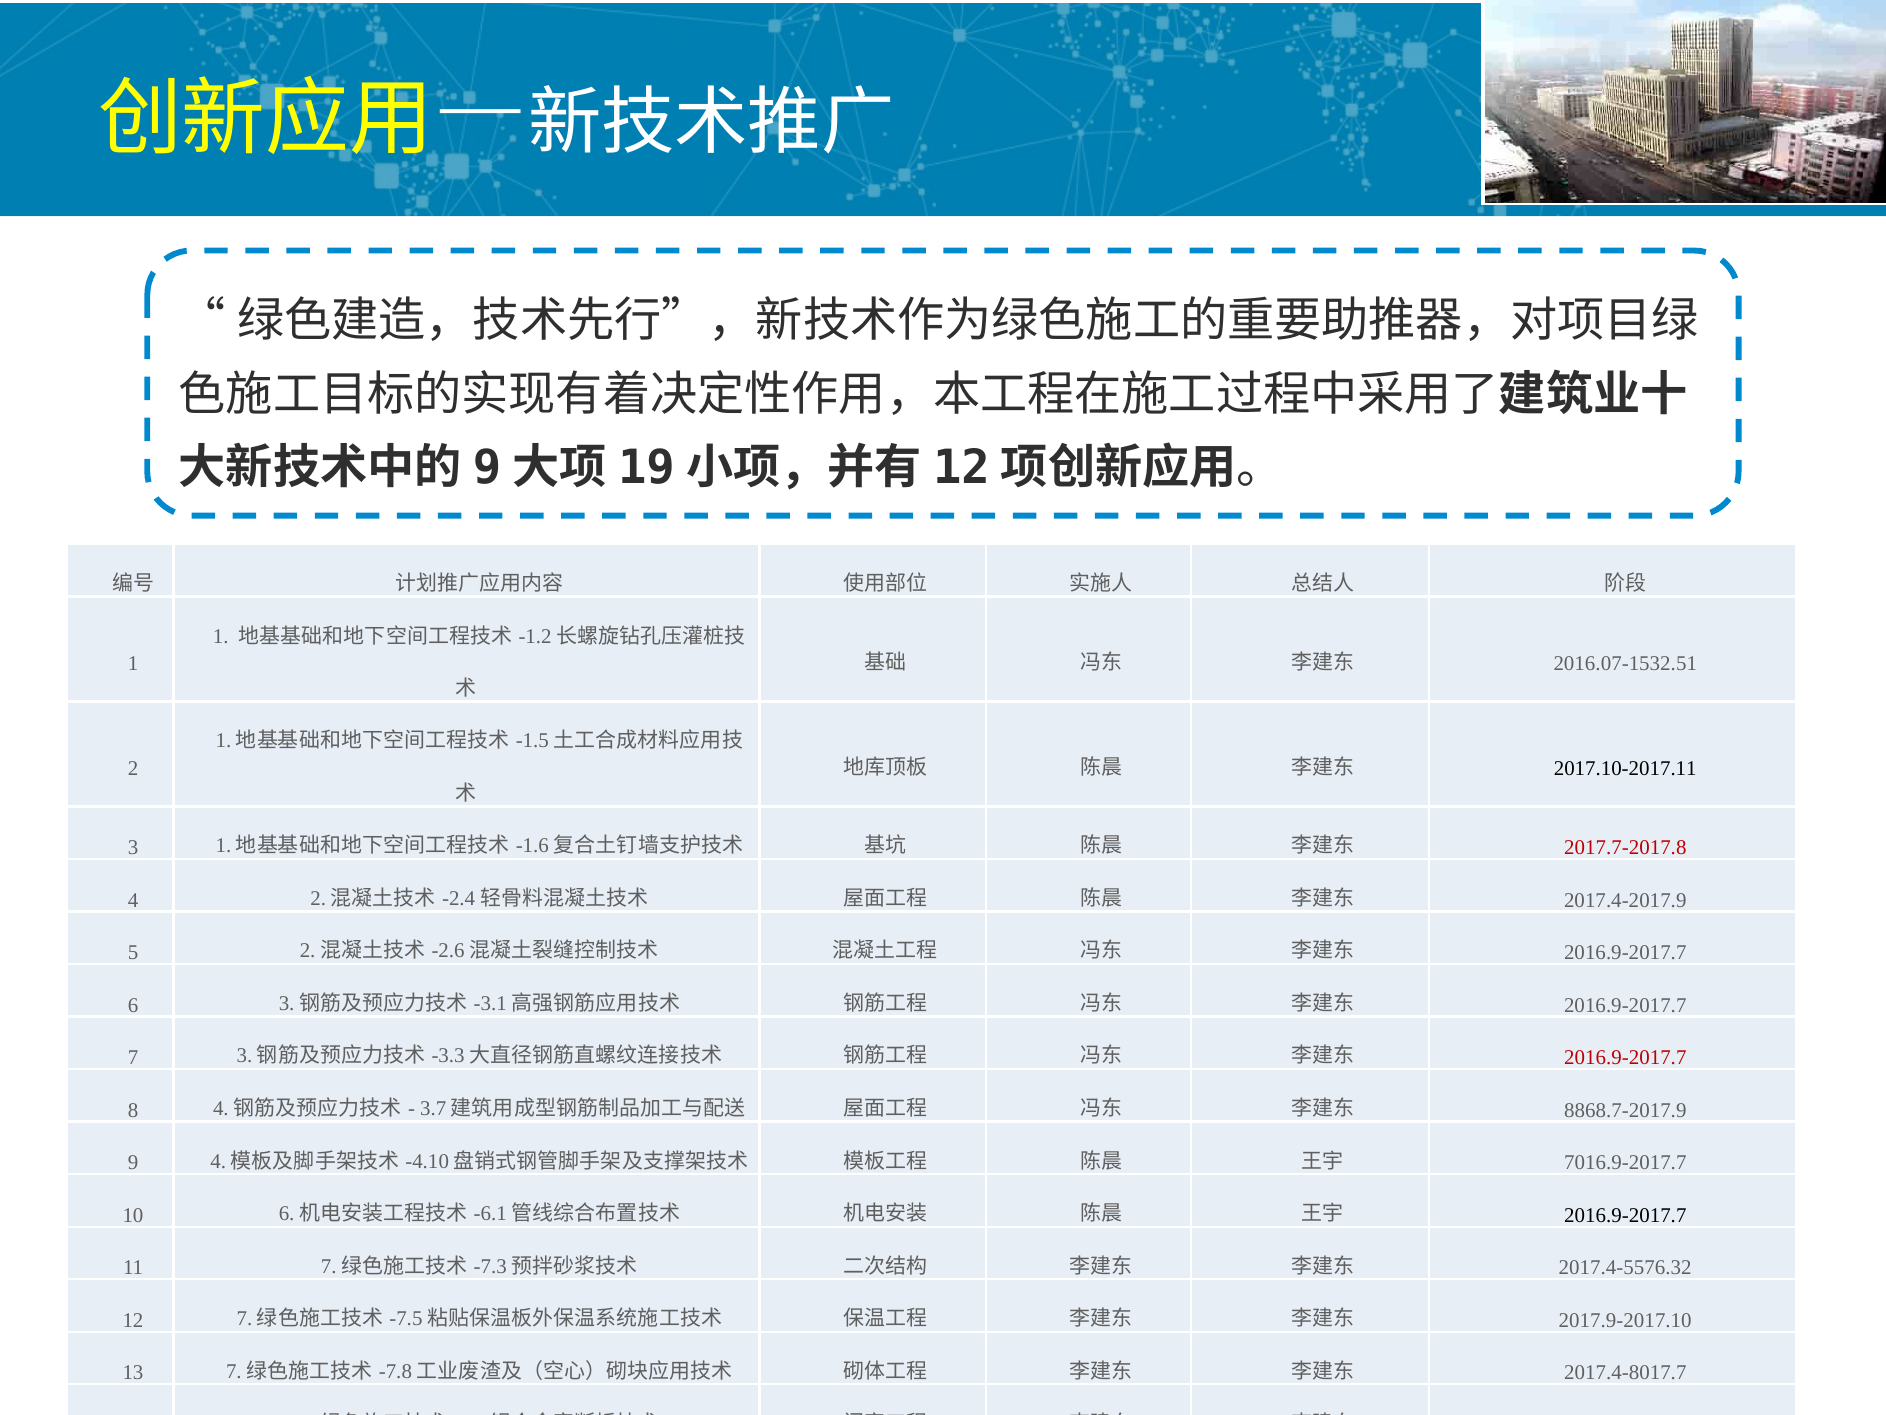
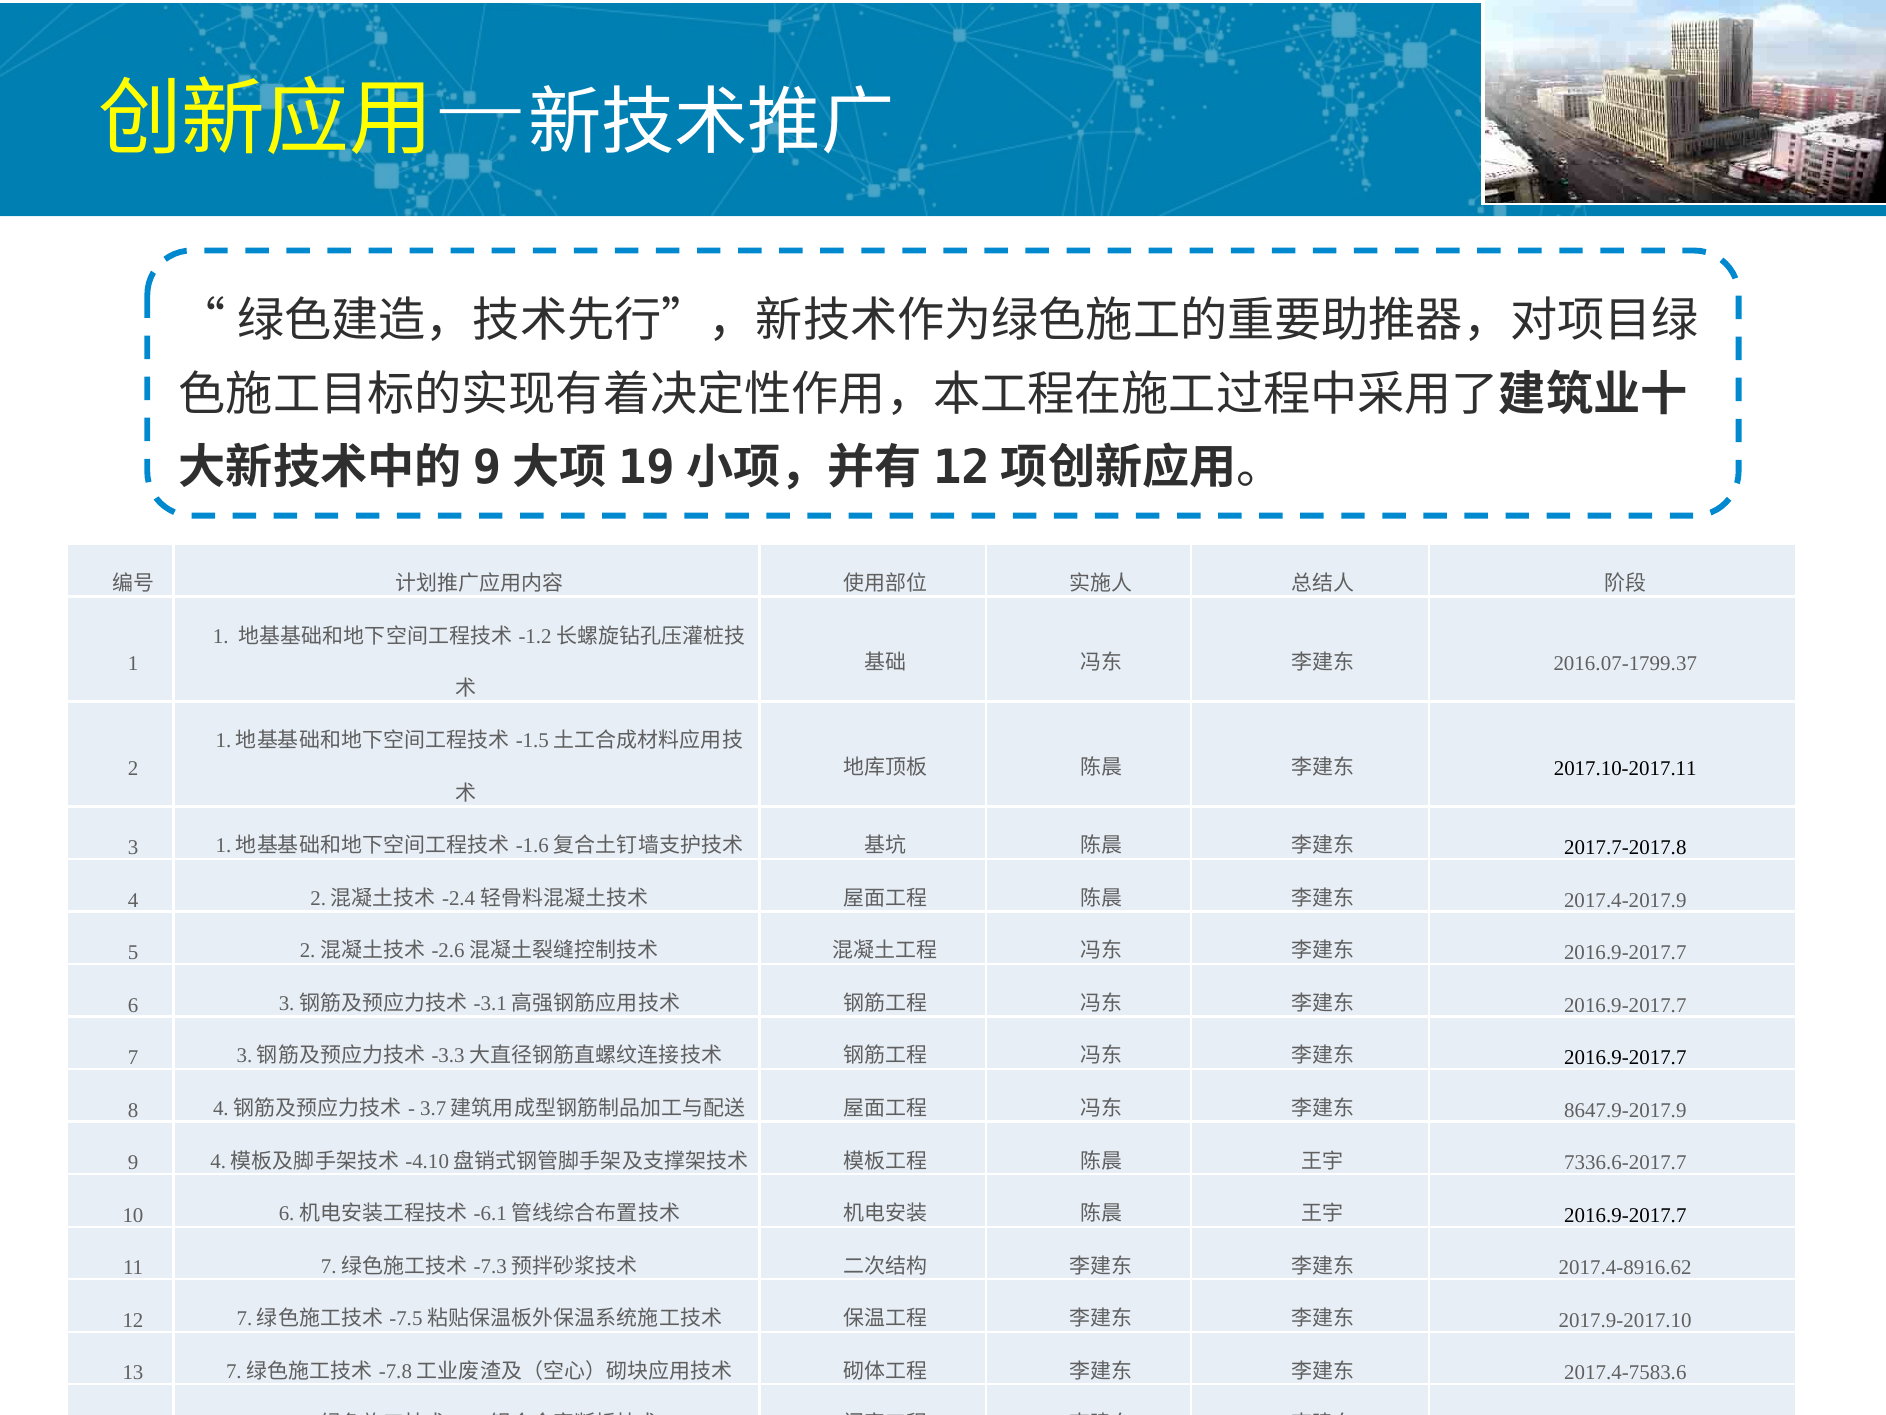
2016.07-1532.51: 2016.07-1532.51 -> 2016.07-1799.37
2017.7-2017.8 colour: red -> black
2016.9-2017.7 at (1625, 1057) colour: red -> black
8868.7-2017.9: 8868.7-2017.9 -> 8647.9-2017.9
7016.9-2017.7: 7016.9-2017.7 -> 7336.6-2017.7
2017.4-5576.32: 2017.4-5576.32 -> 2017.4-8916.62
2017.4-8017.7: 2017.4-8017.7 -> 2017.4-7583.6
